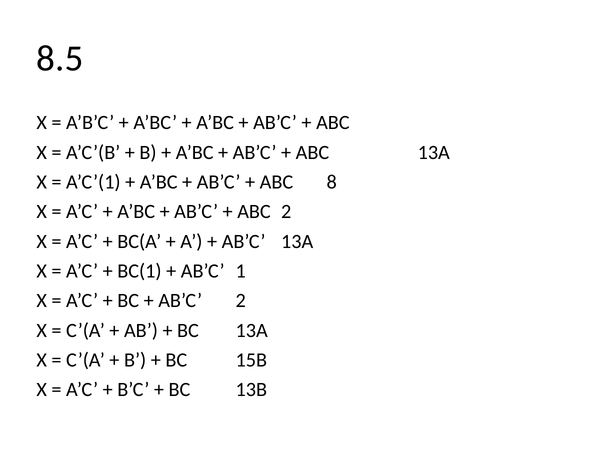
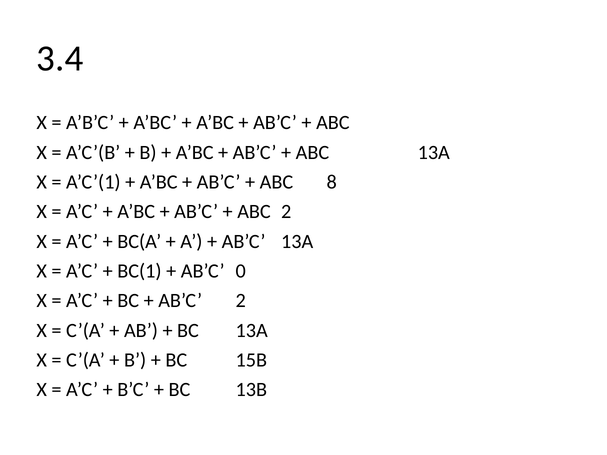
8.5: 8.5 -> 3.4
1: 1 -> 0
